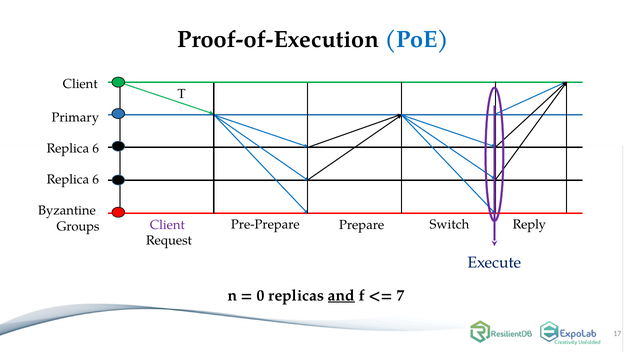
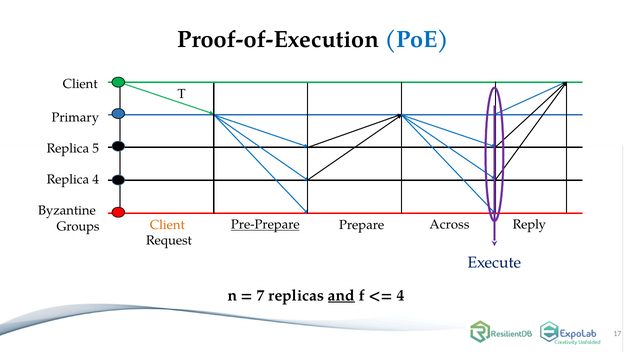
6 at (96, 149): 6 -> 5
6 at (96, 180): 6 -> 4
Pre-Prepare underline: none -> present
Switch: Switch -> Across
Client at (167, 225) colour: purple -> orange
0: 0 -> 7
7 at (401, 296): 7 -> 4
